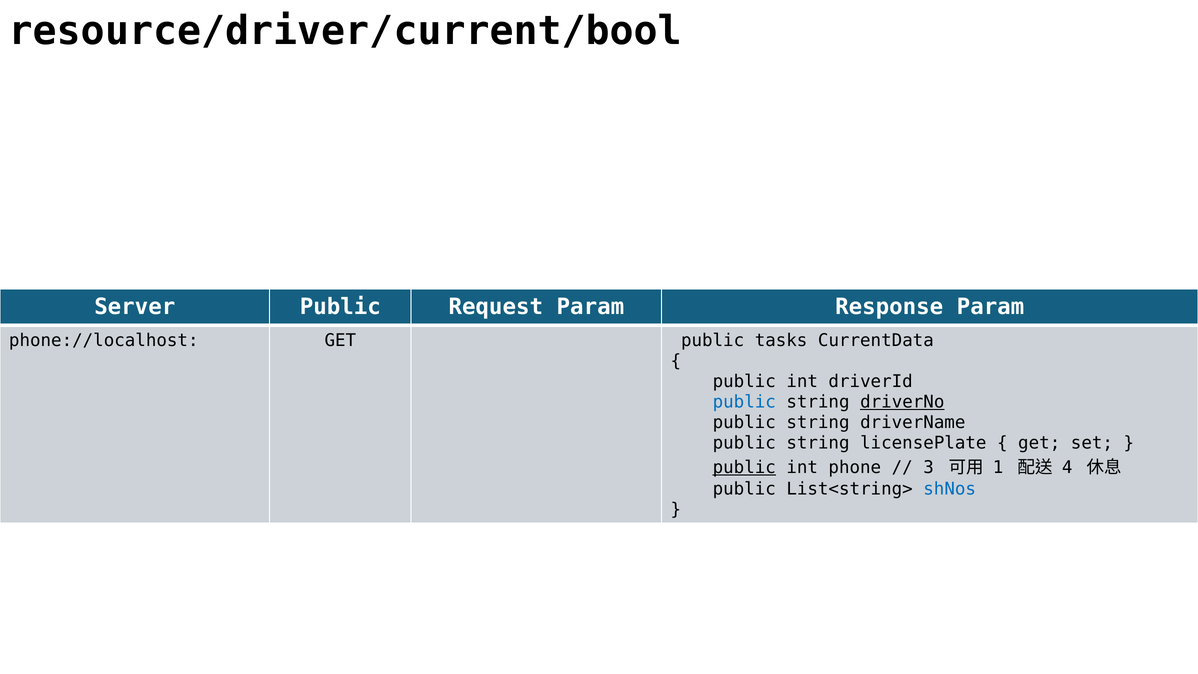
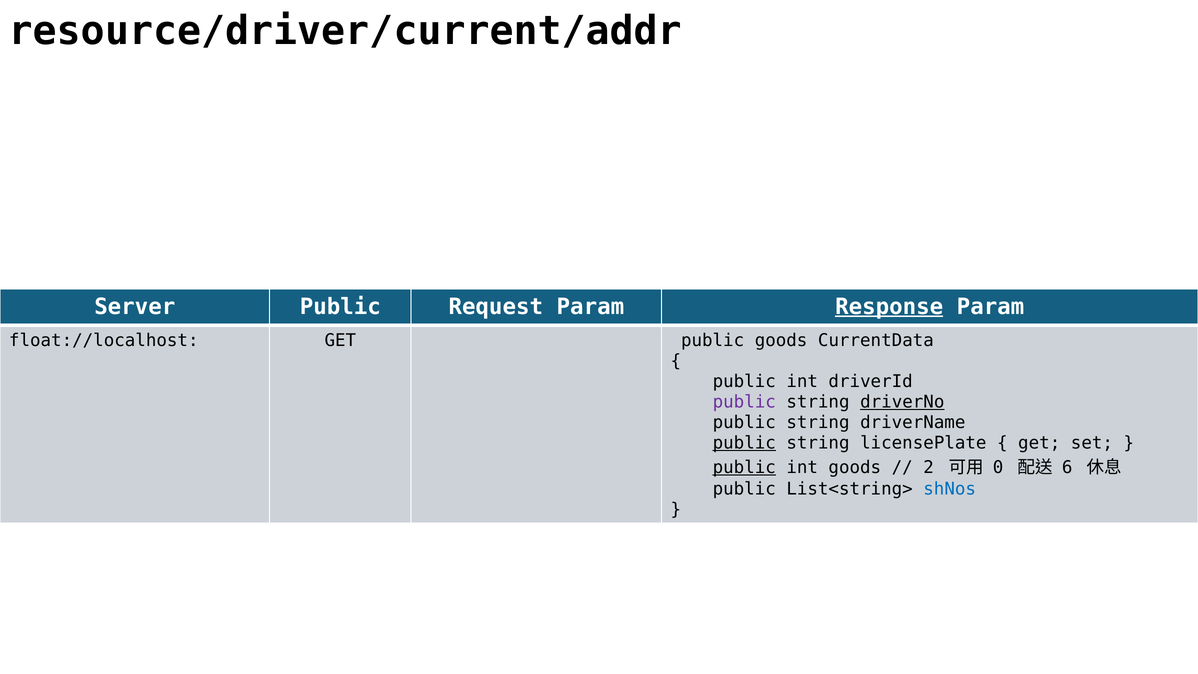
resource/driver/current/bool: resource/driver/current/bool -> resource/driver/current/addr
Response underline: none -> present
phone://localhost: phone://localhost -> float://localhost
public tasks: tasks -> goods
public at (744, 402) colour: blue -> purple
public at (744, 443) underline: none -> present
int phone: phone -> goods
3: 3 -> 2
1: 1 -> 0
4: 4 -> 6
